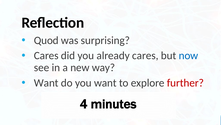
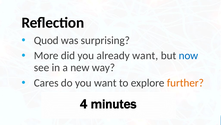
Cares at (46, 55): Cares -> More
already cares: cares -> want
Want at (46, 82): Want -> Cares
further colour: red -> orange
